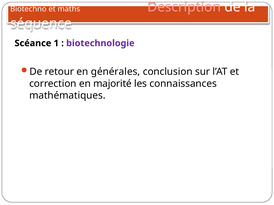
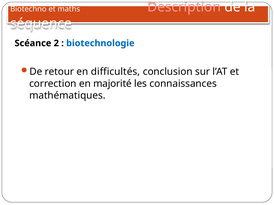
1: 1 -> 2
biotechnologie colour: purple -> blue
générales: générales -> difficultés
